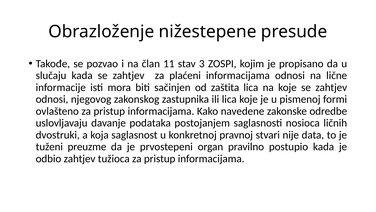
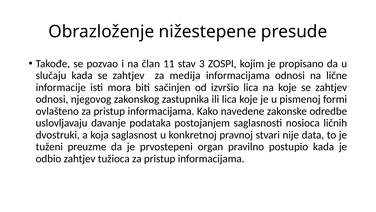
plaćeni: plaćeni -> medija
zaštita: zaštita -> izvršio
